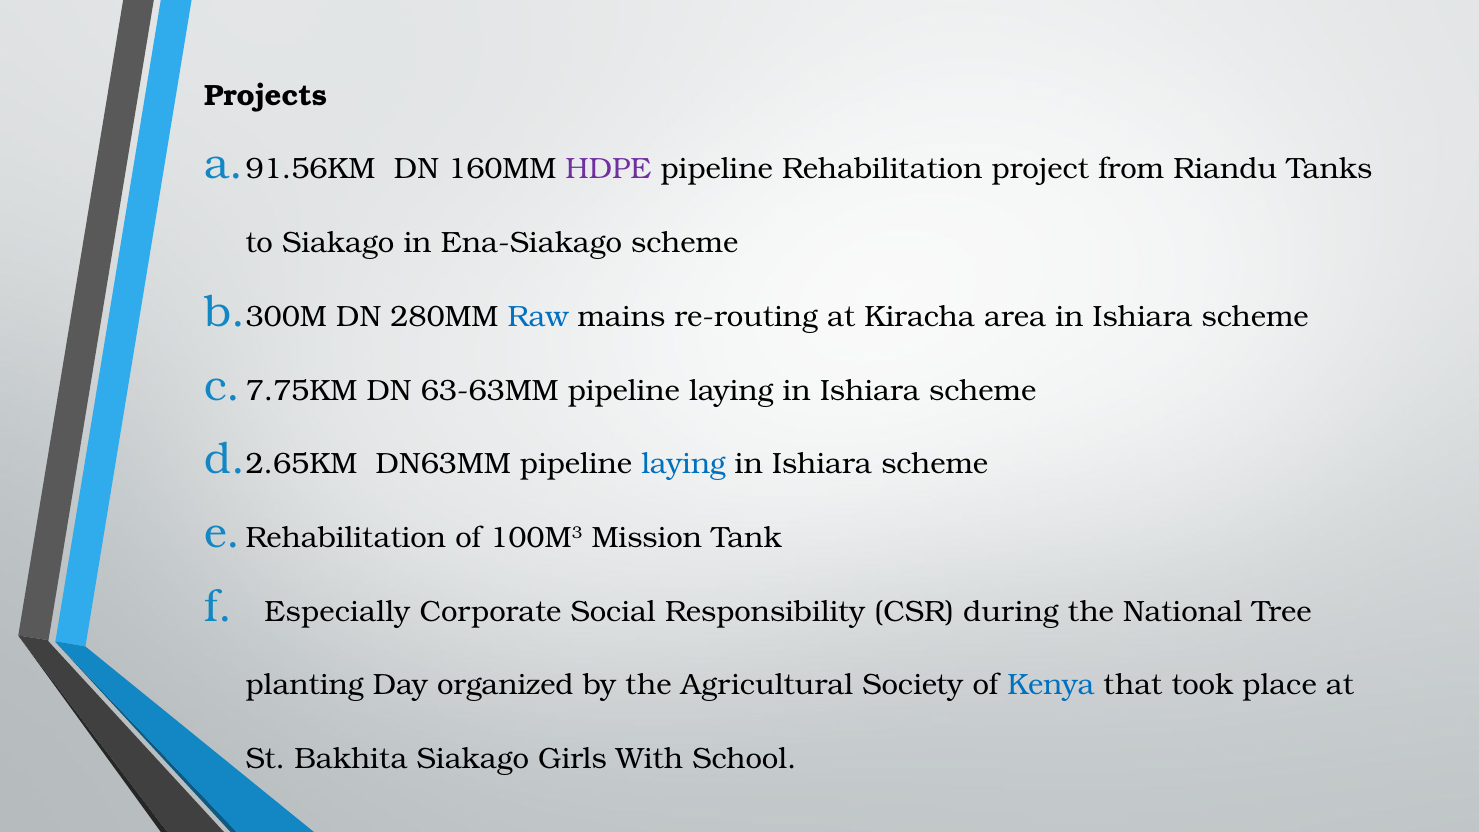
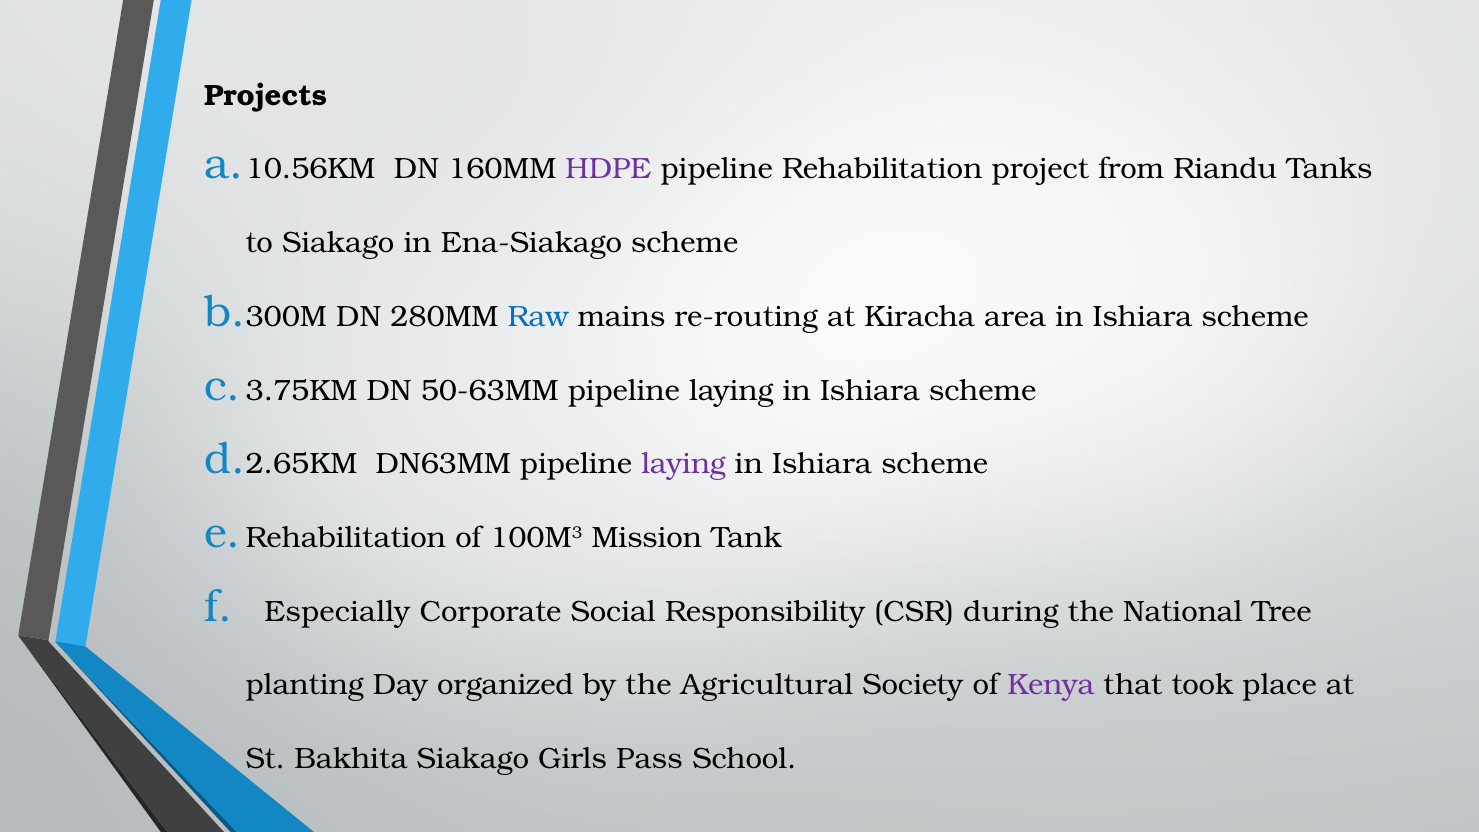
91.56KM: 91.56KM -> 10.56KM
7.75KM: 7.75KM -> 3.75KM
63-63MM: 63-63MM -> 50-63MM
laying at (683, 464) colour: blue -> purple
Kenya colour: blue -> purple
With: With -> Pass
